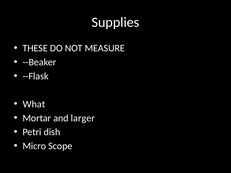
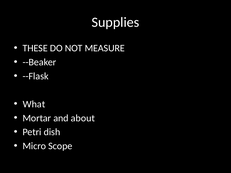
larger: larger -> about
